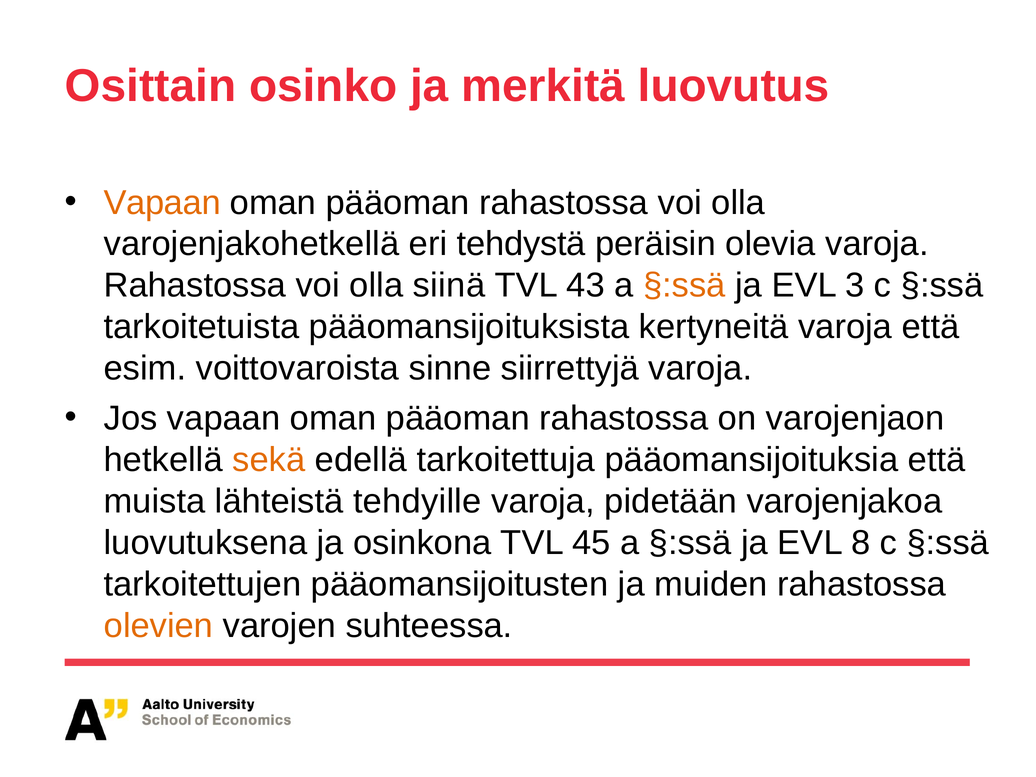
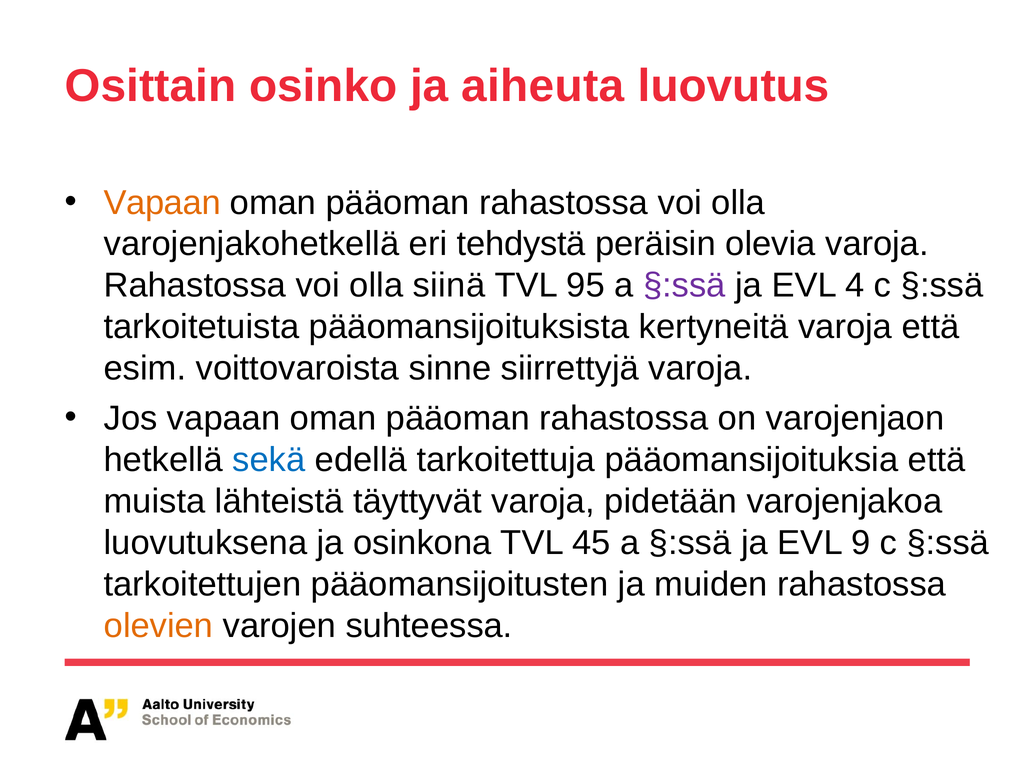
merkitä: merkitä -> aiheuta
43: 43 -> 95
§:ssä at (684, 286) colour: orange -> purple
3: 3 -> 4
sekä colour: orange -> blue
tehdyille: tehdyille -> täyttyvät
8: 8 -> 9
